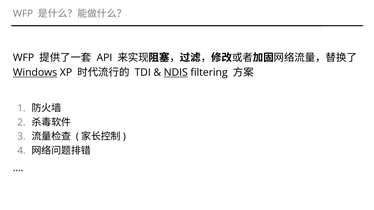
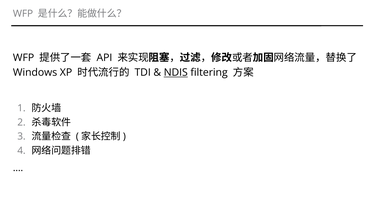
Windows underline: present -> none
